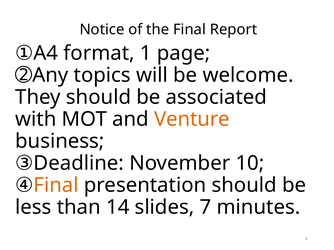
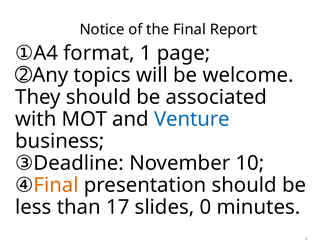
Venture colour: orange -> blue
14: 14 -> 17
7: 7 -> 0
